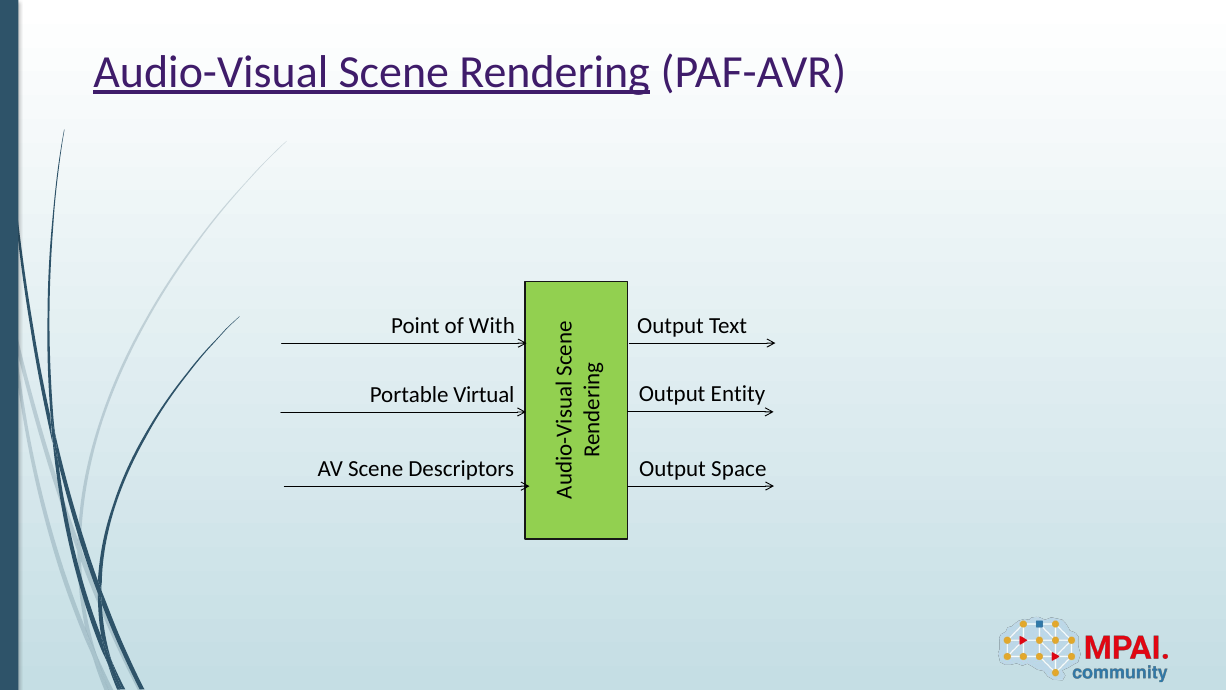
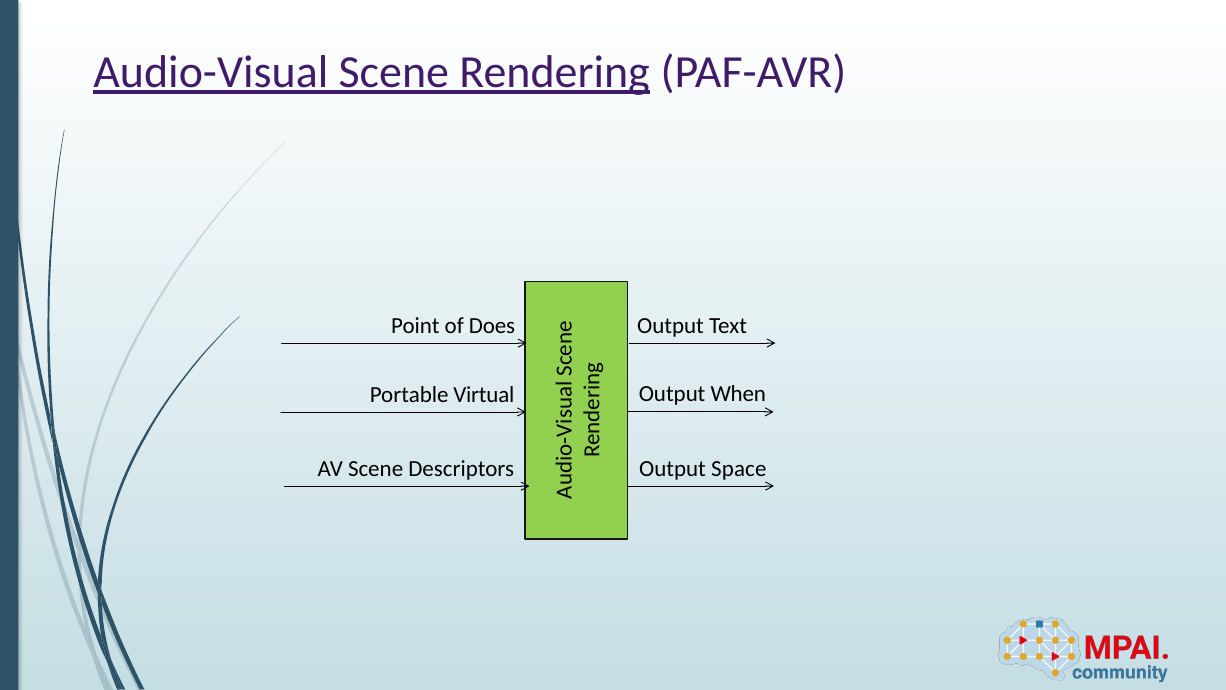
With: With -> Does
Entity: Entity -> When
